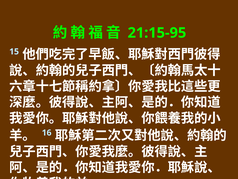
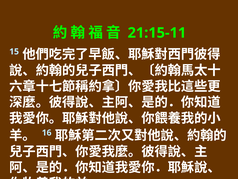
21:15-95: 21:15-95 -> 21:15-11
